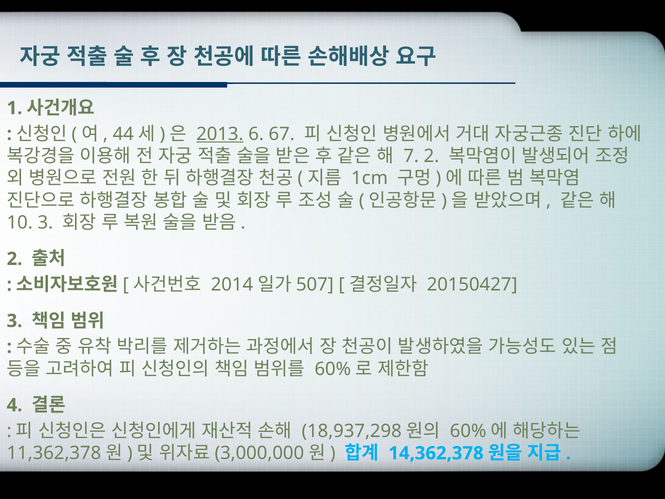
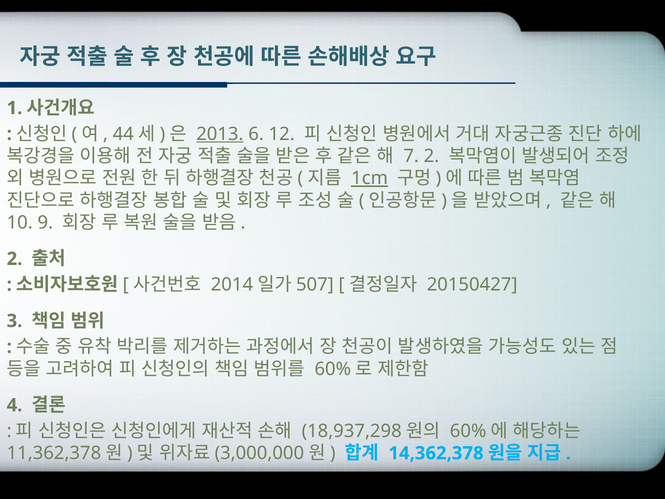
67: 67 -> 12
1cm underline: none -> present
10 3: 3 -> 9
